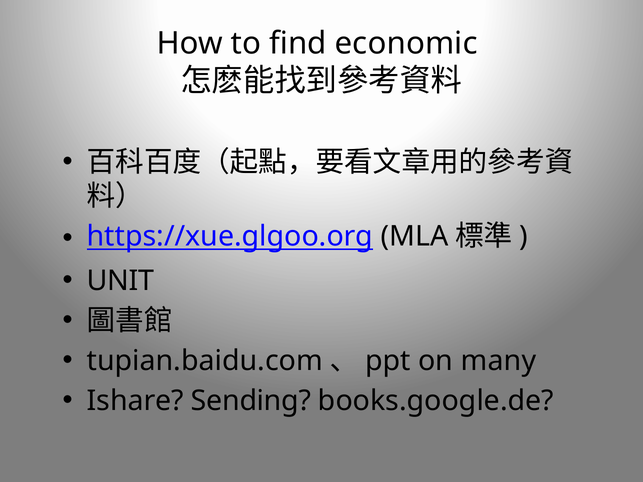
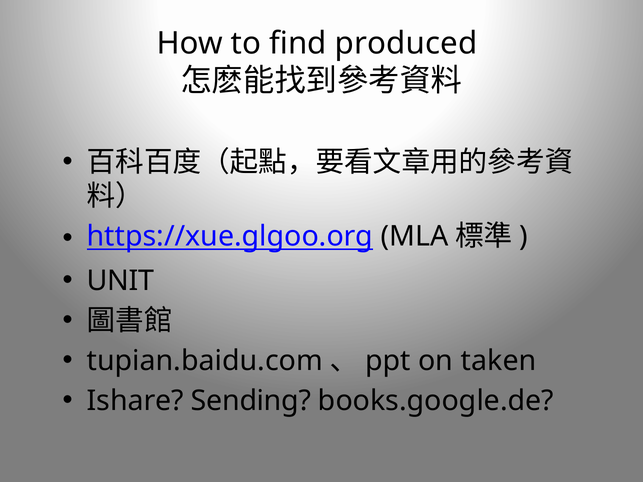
economic: economic -> produced
many: many -> taken
